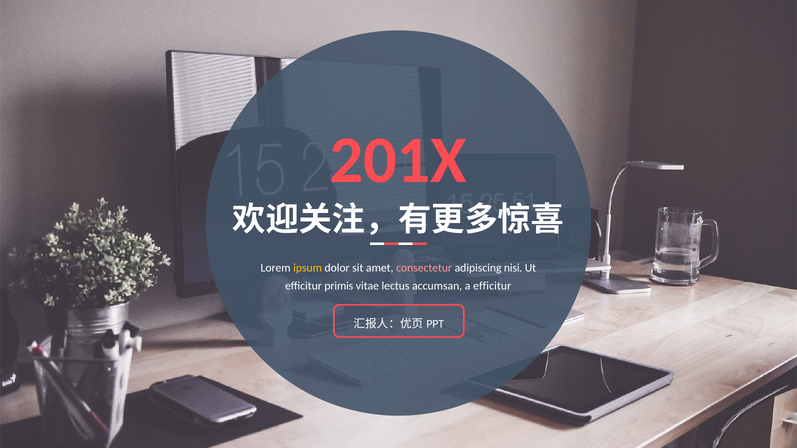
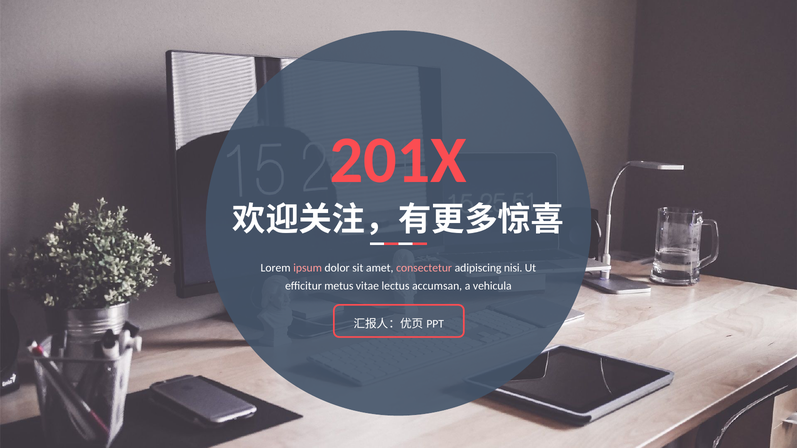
ipsum colour: yellow -> pink
primis: primis -> metus
a efficitur: efficitur -> vehicula
